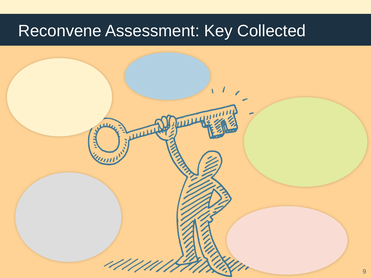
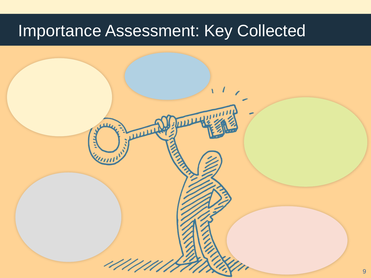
Reconvene: Reconvene -> Importance
